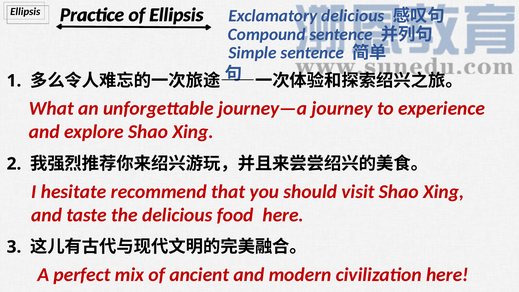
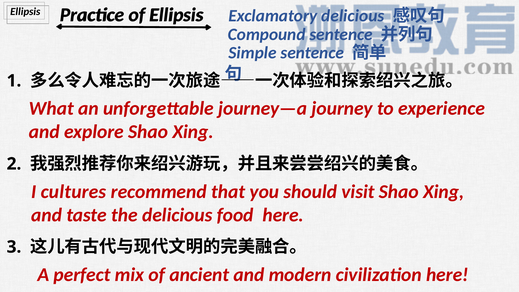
hesitate: hesitate -> cultures
